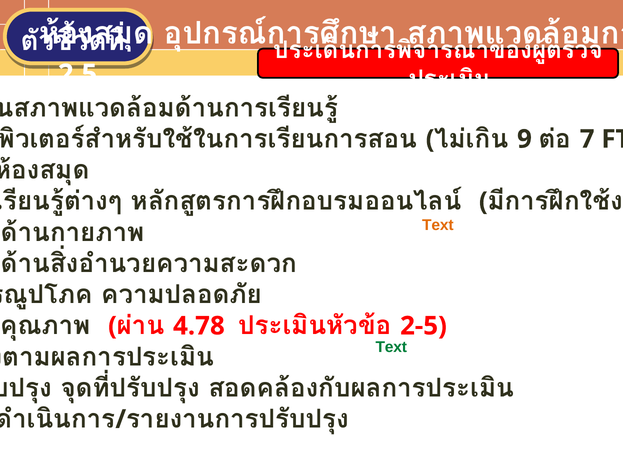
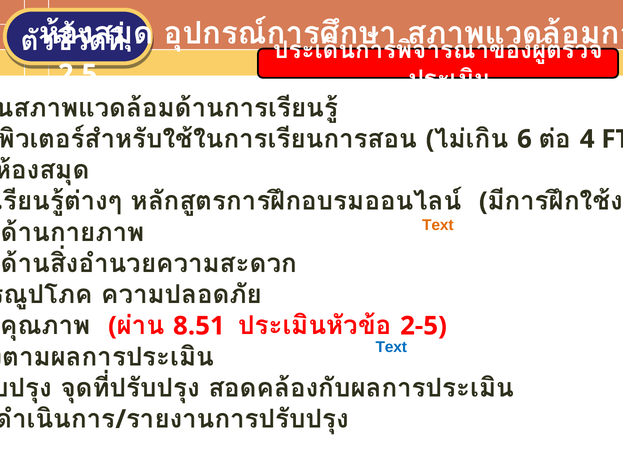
9 at (524, 139): 9 -> 6
7 at (587, 139): 7 -> 4
4.78: 4.78 -> 8.51
Text at (391, 347) colour: green -> blue
